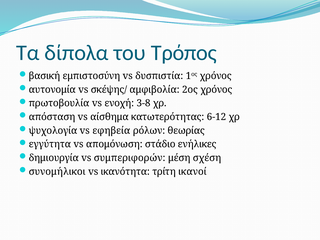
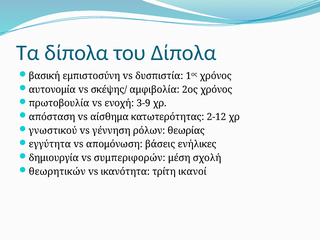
του Τρόπος: Τρόπος -> Δίπολα
3-8: 3-8 -> 3-9
6-12: 6-12 -> 2-12
ψυχολογία: ψυχολογία -> γνωστικού
εφηβεία: εφηβεία -> γέννηση
στάδιο: στάδιο -> βάσεις
σχέση: σχέση -> σχολή
συνομήλικοι: συνομήλικοι -> θεωρητικών
